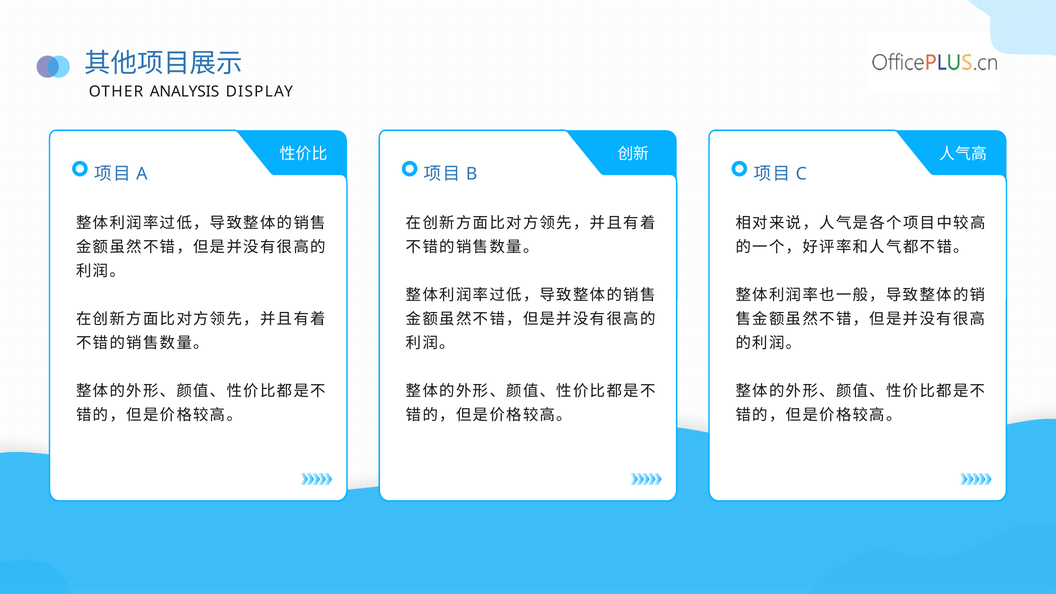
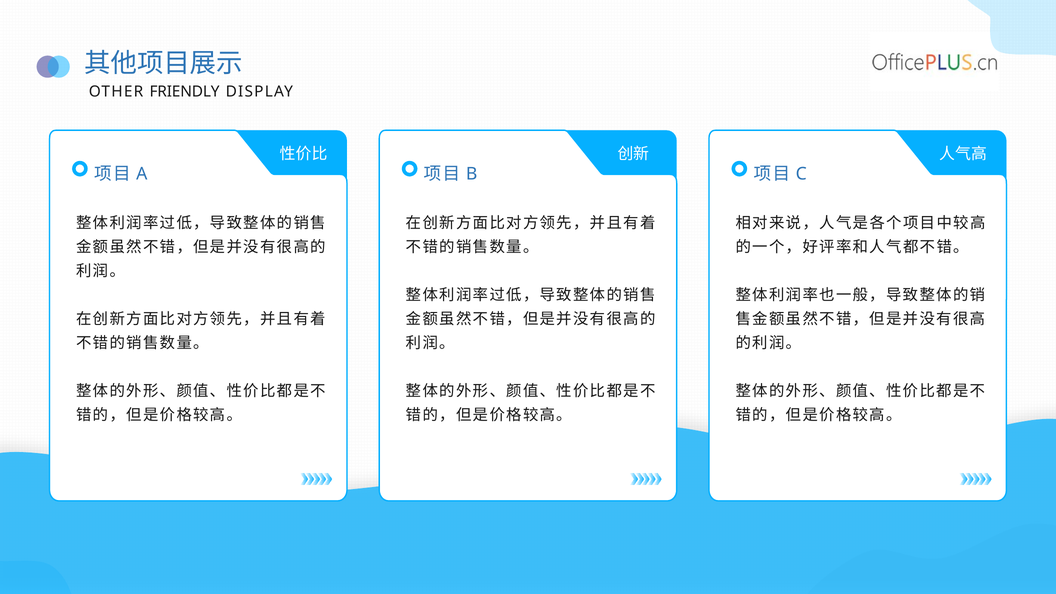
ANALYSIS: ANALYSIS -> FRIENDLY
